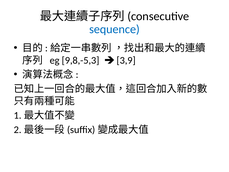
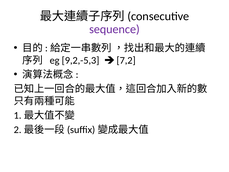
sequence colour: blue -> purple
9,8,-5,3: 9,8,-5,3 -> 9,2,-5,3
3,9: 3,9 -> 7,2
